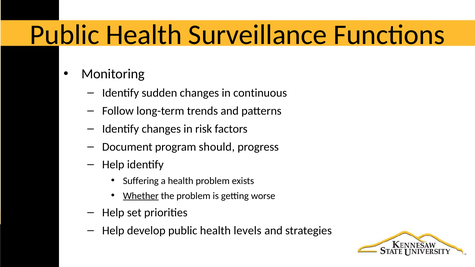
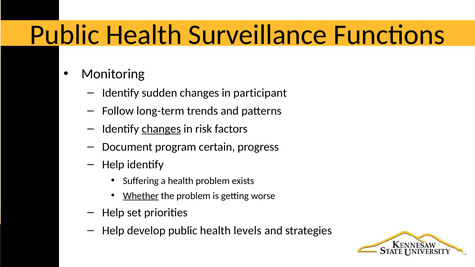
continuous: continuous -> participant
changes at (161, 129) underline: none -> present
should: should -> certain
